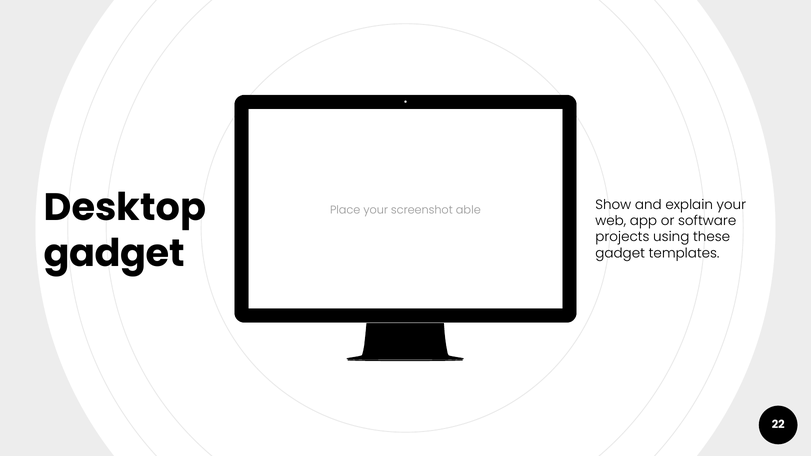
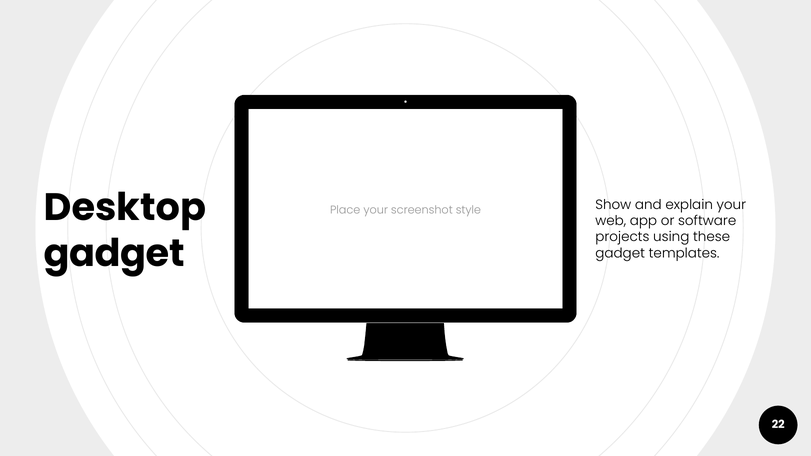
able: able -> style
